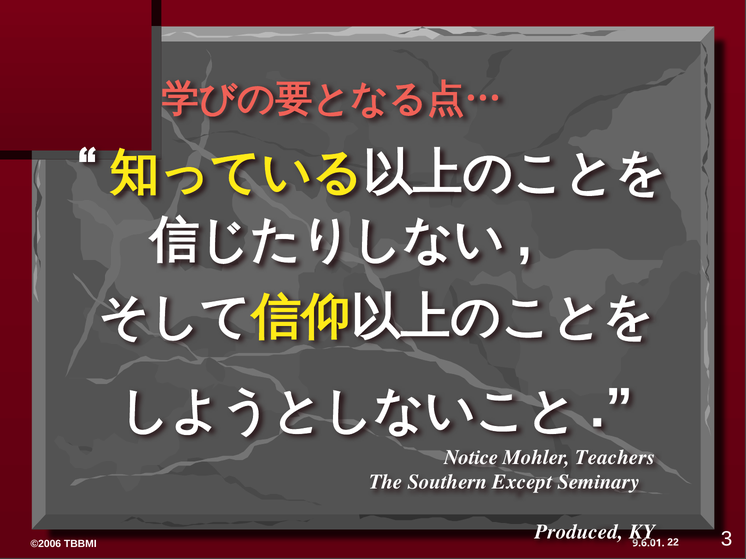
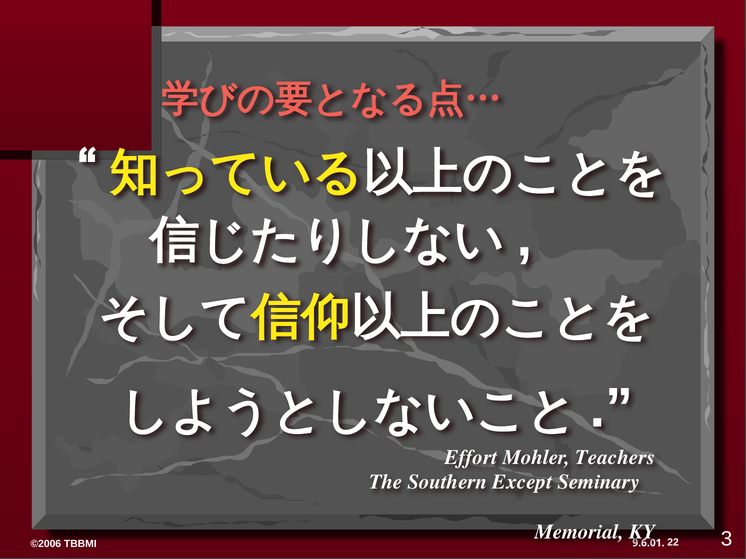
Notice: Notice -> Effort
Produced: Produced -> Memorial
